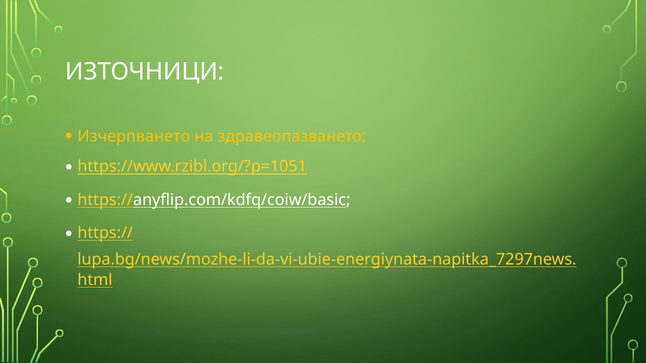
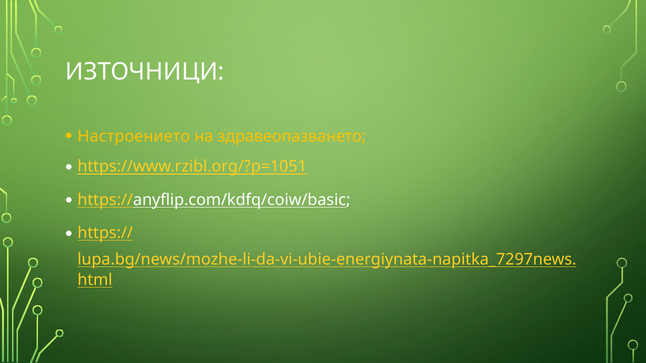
Изчерпването: Изчерпването -> Настроението
